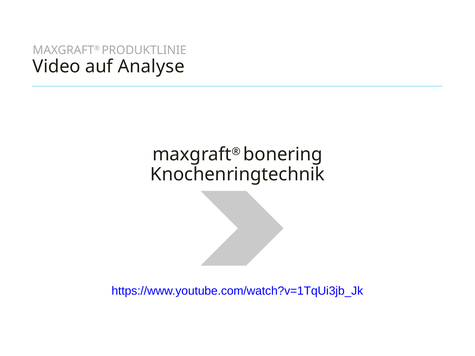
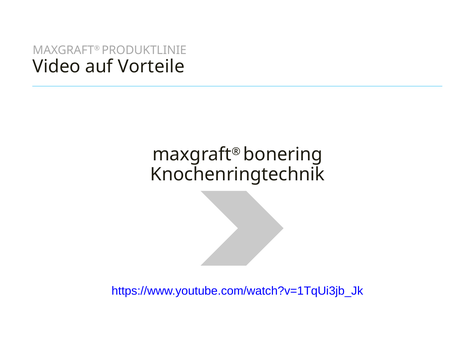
Analyse: Analyse -> Vorteile
